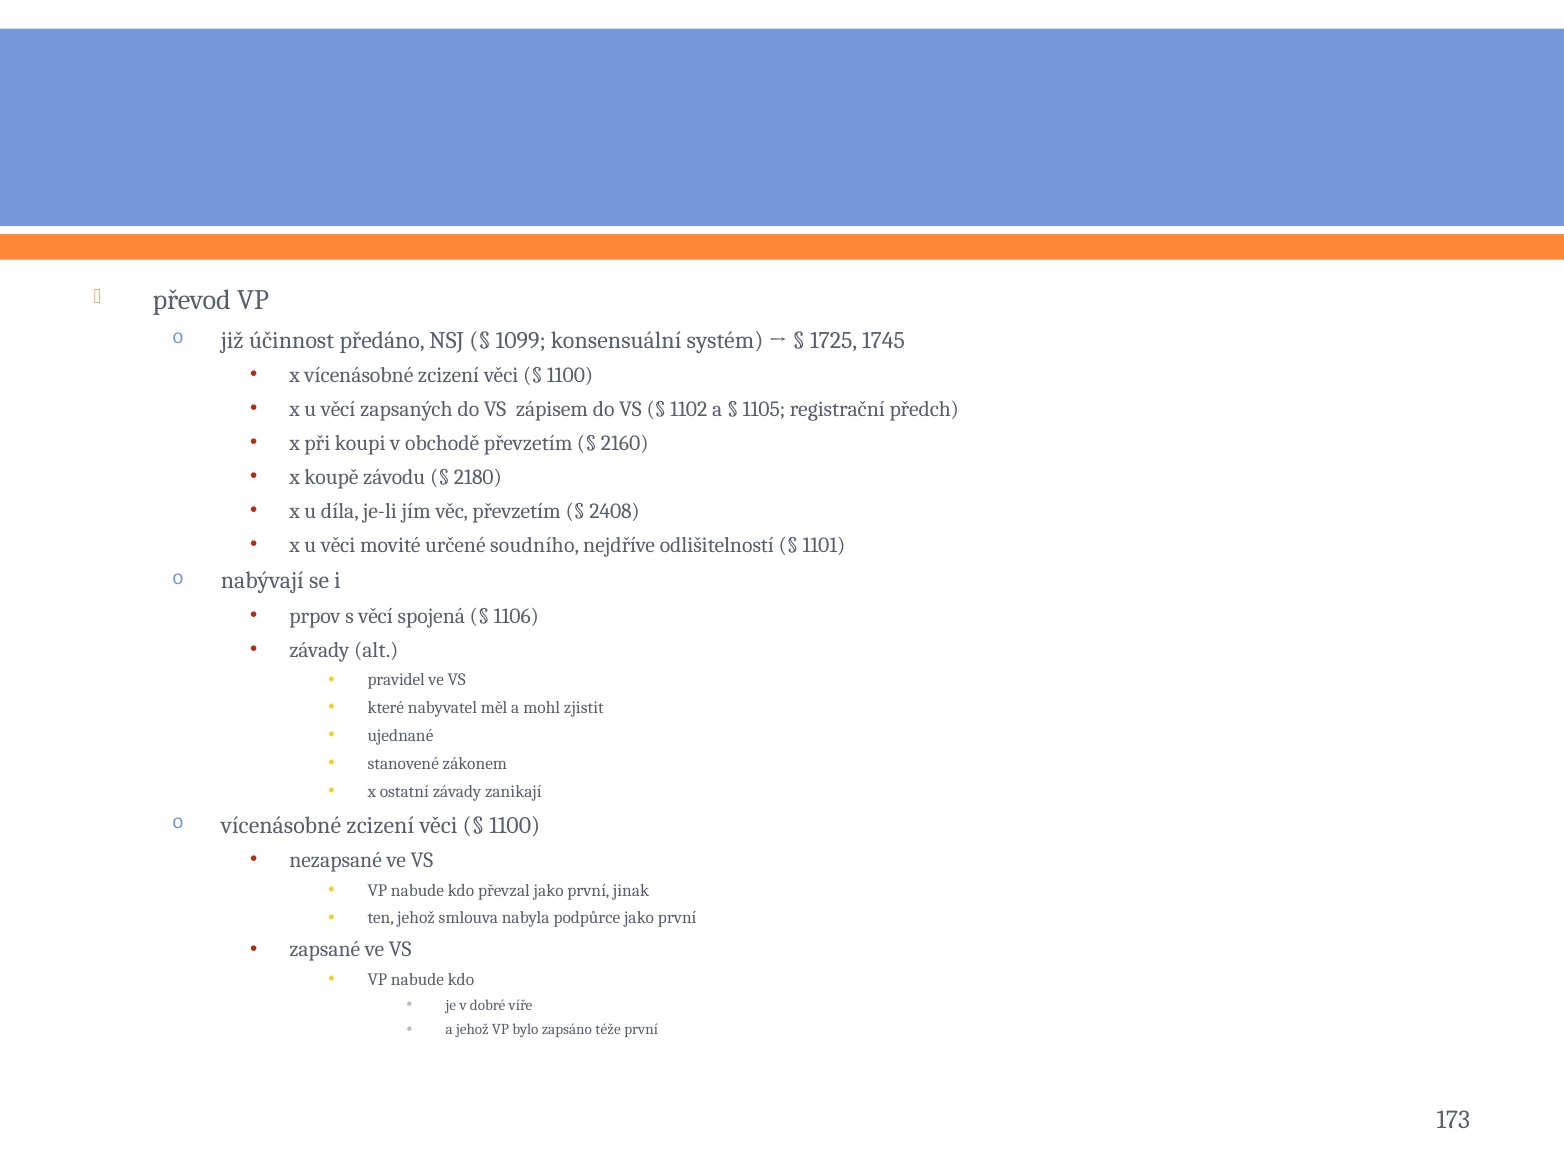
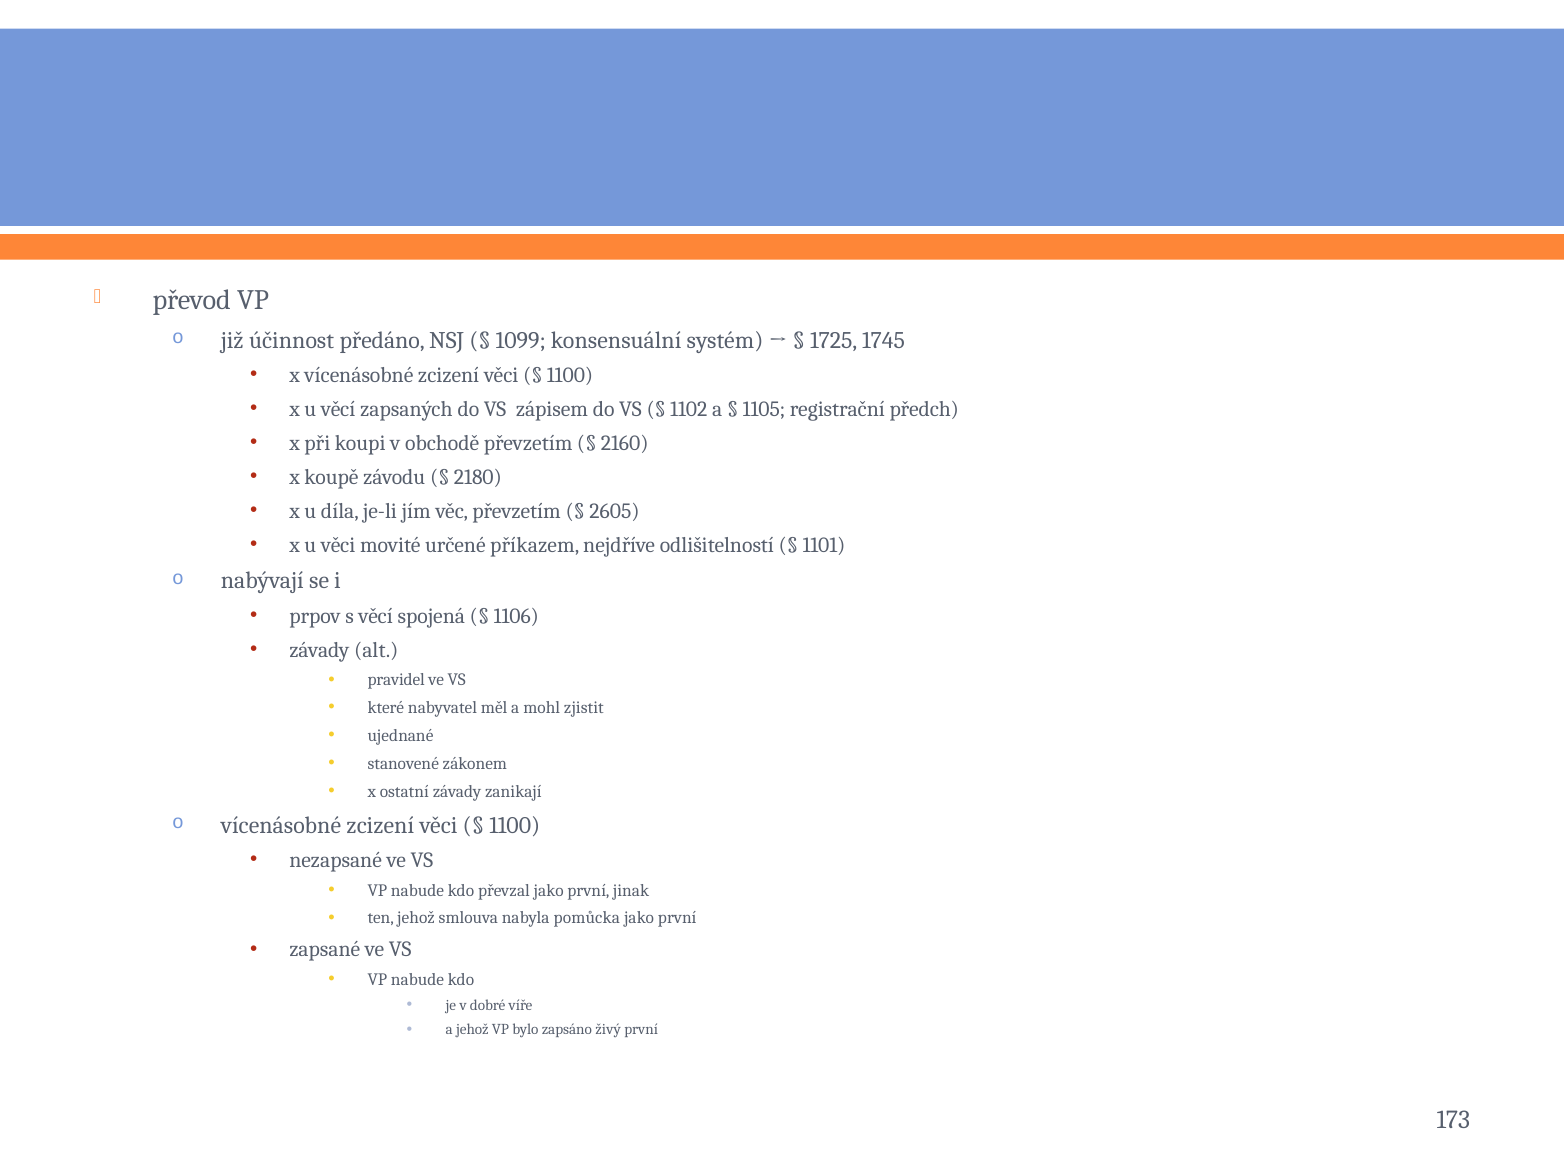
2408: 2408 -> 2605
soudního: soudního -> příkazem
podpůrce: podpůrce -> pomůcka
téže: téže -> živý
